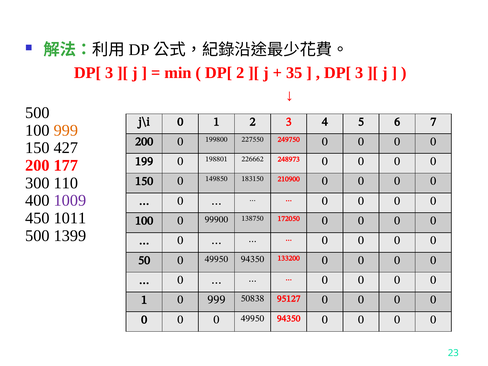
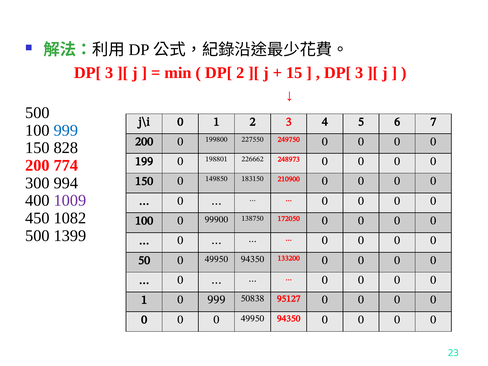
35: 35 -> 15
999 at (66, 130) colour: orange -> blue
427: 427 -> 828
177: 177 -> 774
110: 110 -> 994
1011: 1011 -> 1082
